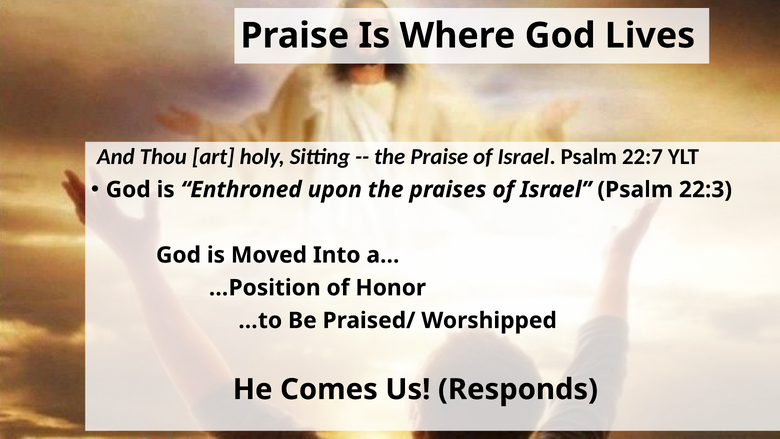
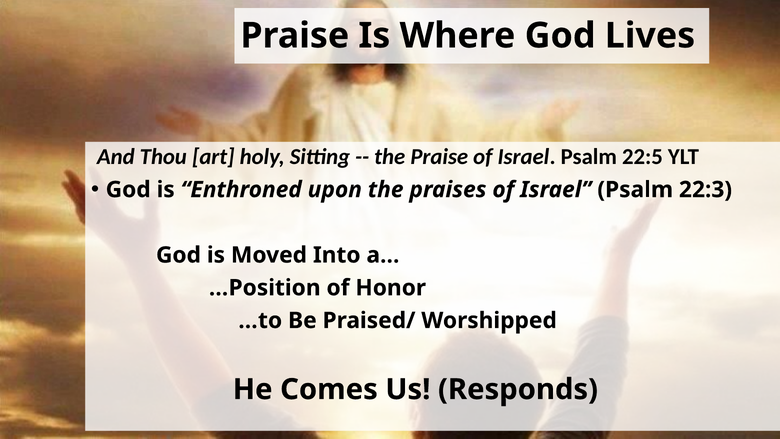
22:7: 22:7 -> 22:5
